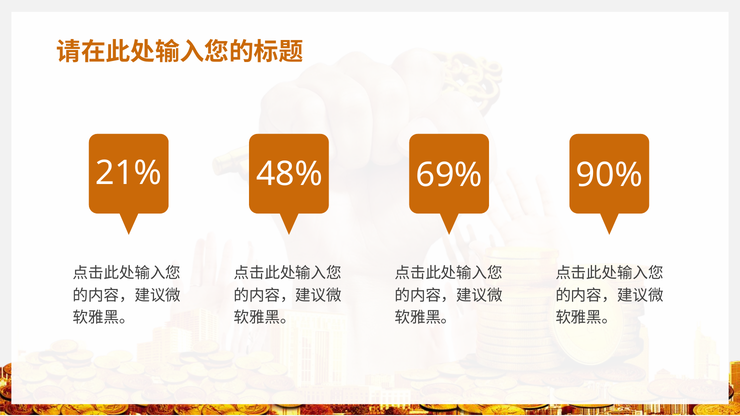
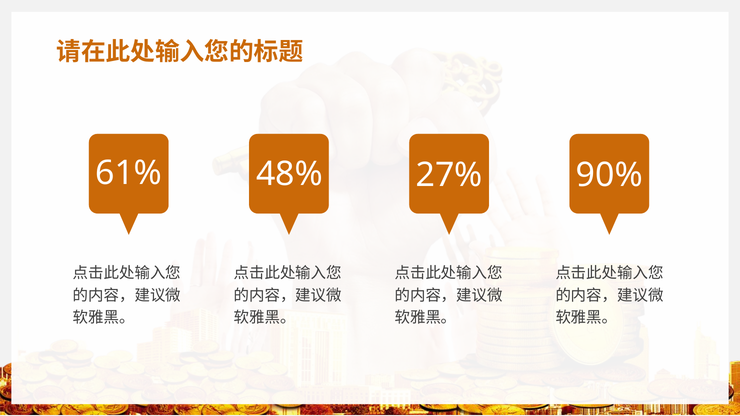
21%: 21% -> 61%
69%: 69% -> 27%
